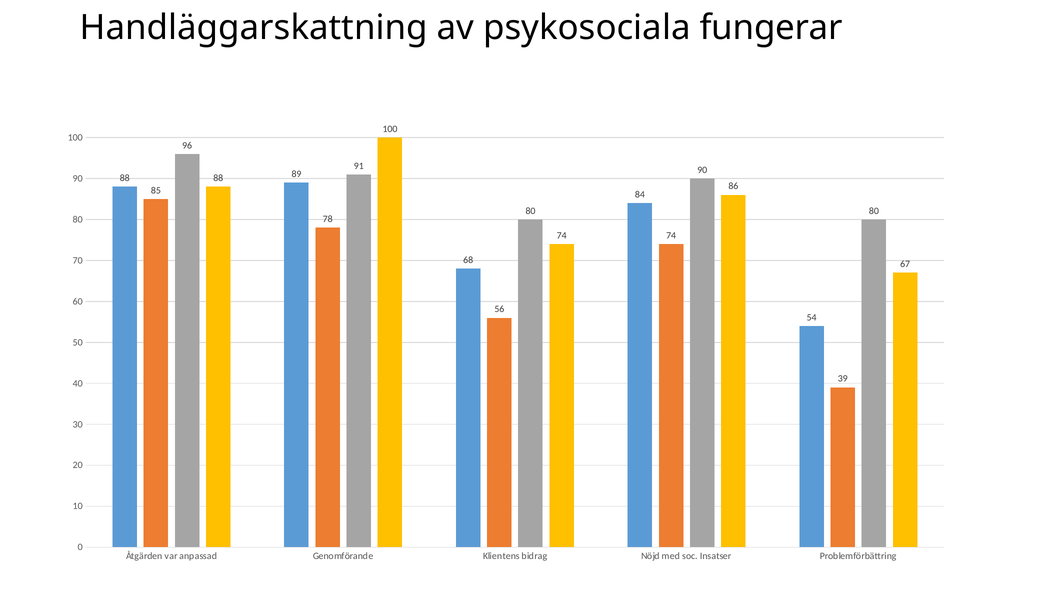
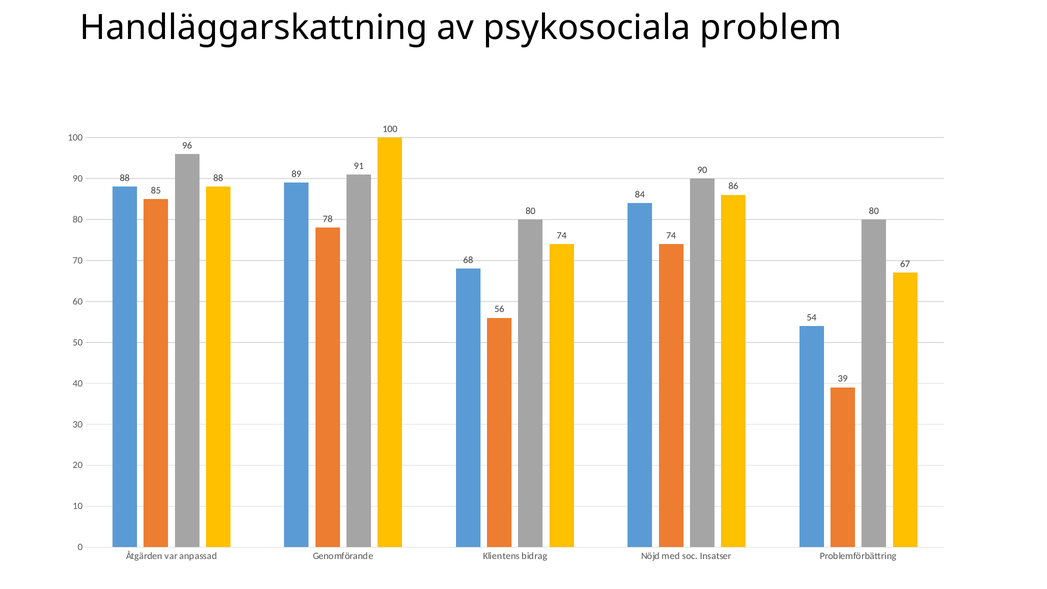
fungerar: fungerar -> problem
